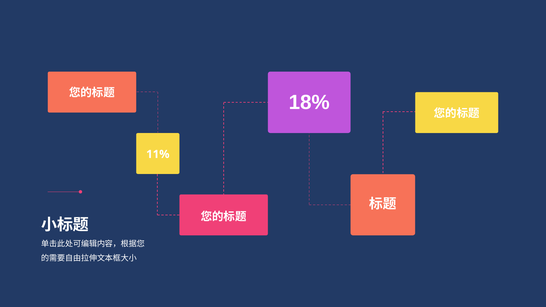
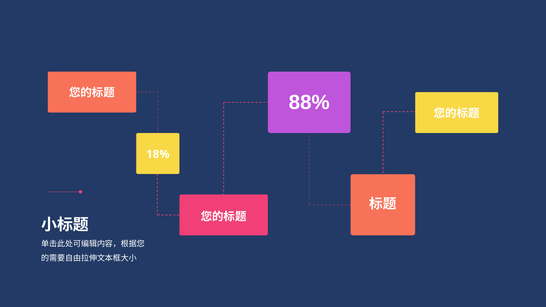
18%: 18% -> 88%
11%: 11% -> 18%
